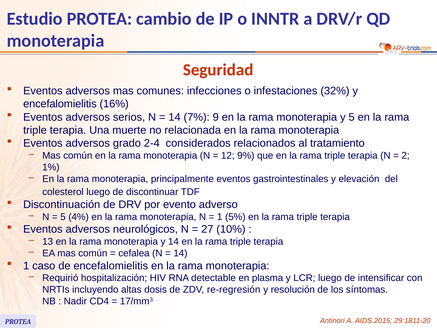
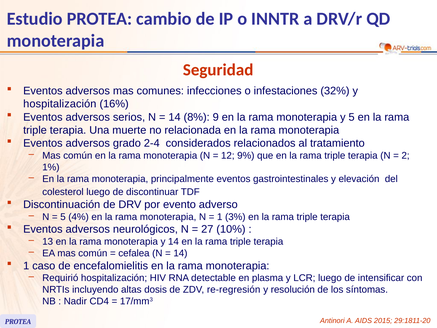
encefalomielitis at (60, 104): encefalomielitis -> hospitalización
7%: 7% -> 8%
5%: 5% -> 3%
